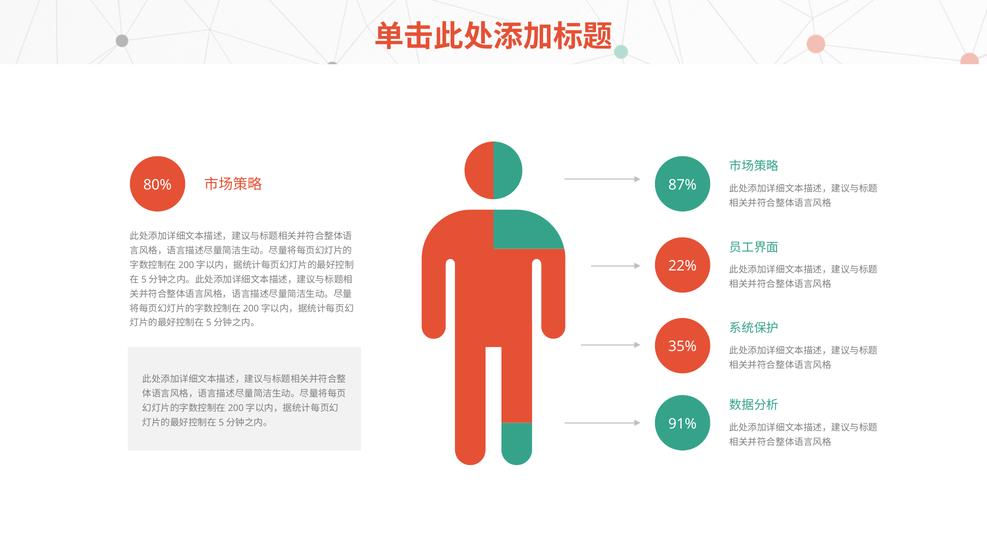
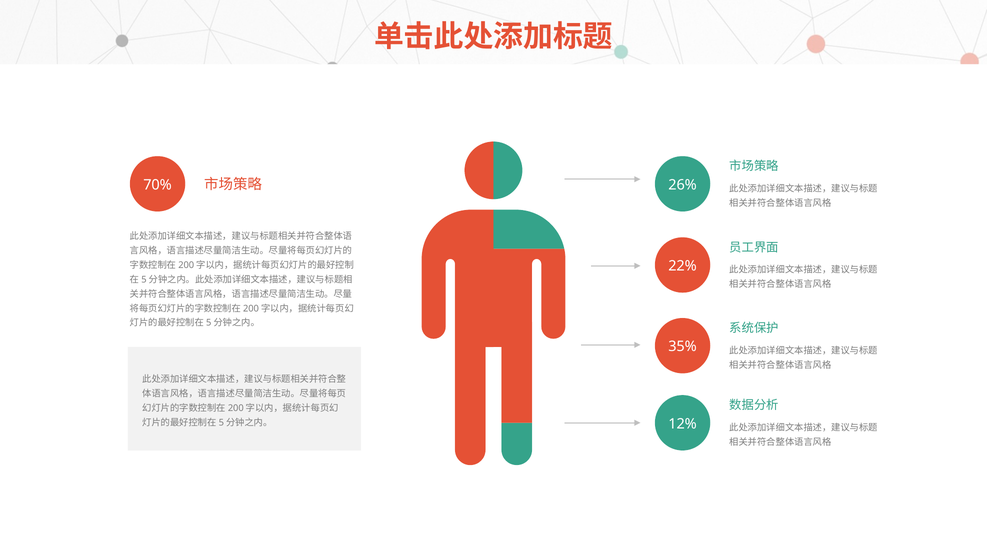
80%: 80% -> 70%
87%: 87% -> 26%
91%: 91% -> 12%
